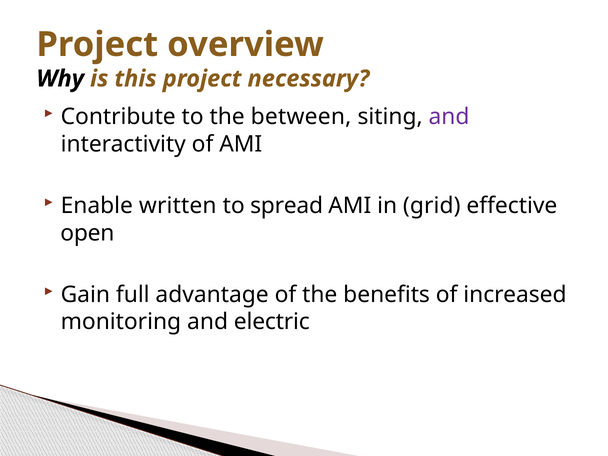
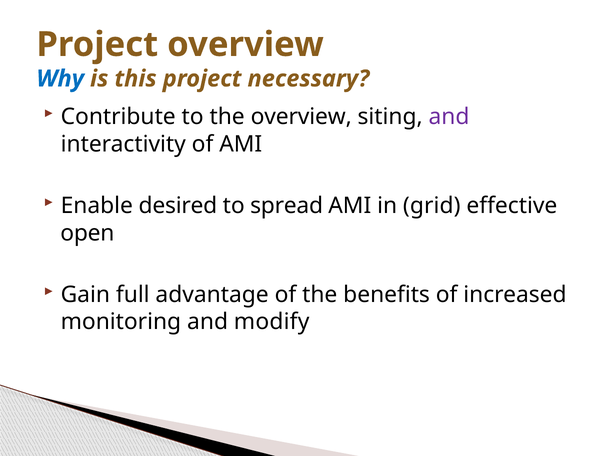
Why colour: black -> blue
the between: between -> overview
written: written -> desired
electric: electric -> modify
